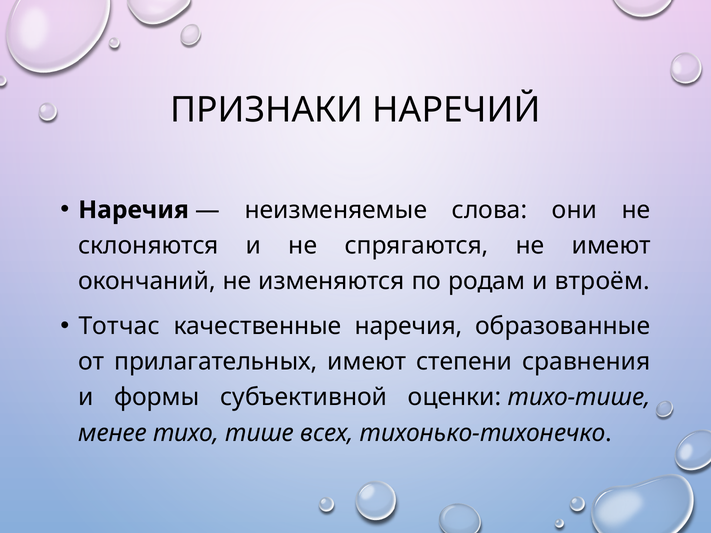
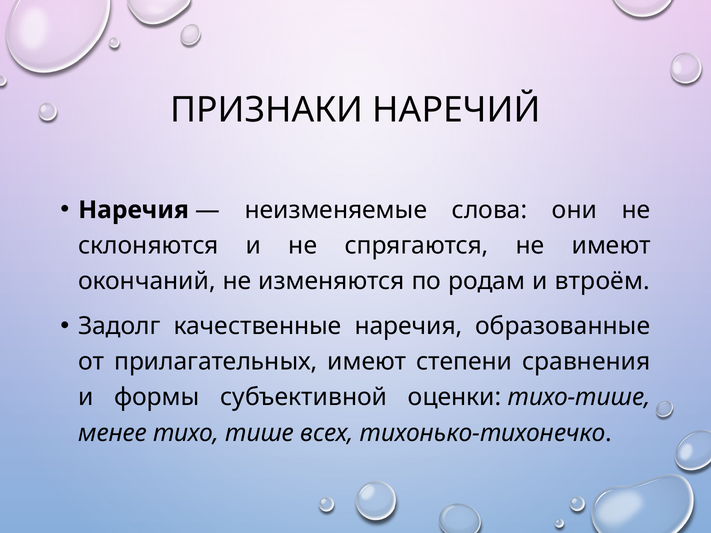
Тотчас: Тотчас -> Задолг
